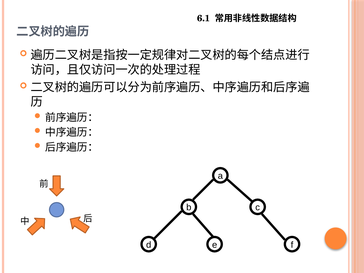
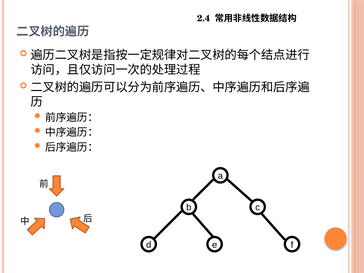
6.1: 6.1 -> 2.4
